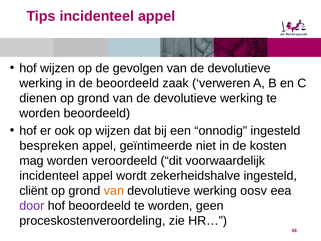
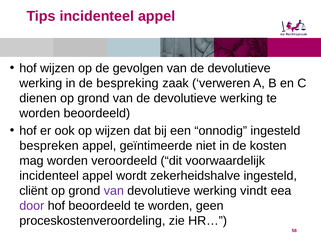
de beoordeeld: beoordeeld -> bespreking
van at (114, 190) colour: orange -> purple
oosv: oosv -> vindt
